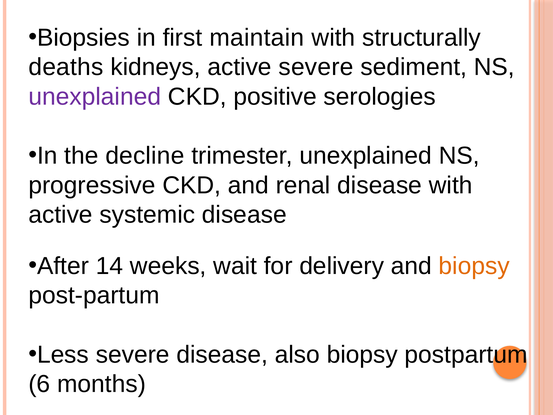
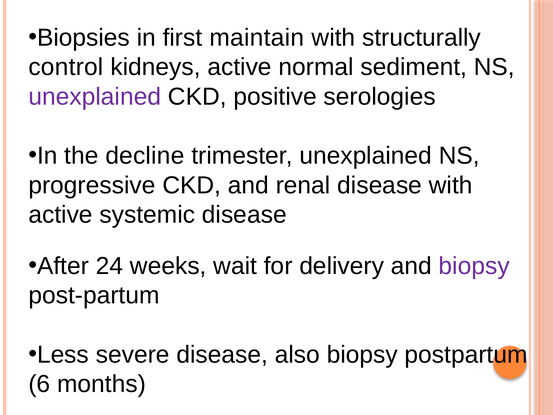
deaths: deaths -> control
active severe: severe -> normal
14: 14 -> 24
biopsy at (474, 266) colour: orange -> purple
